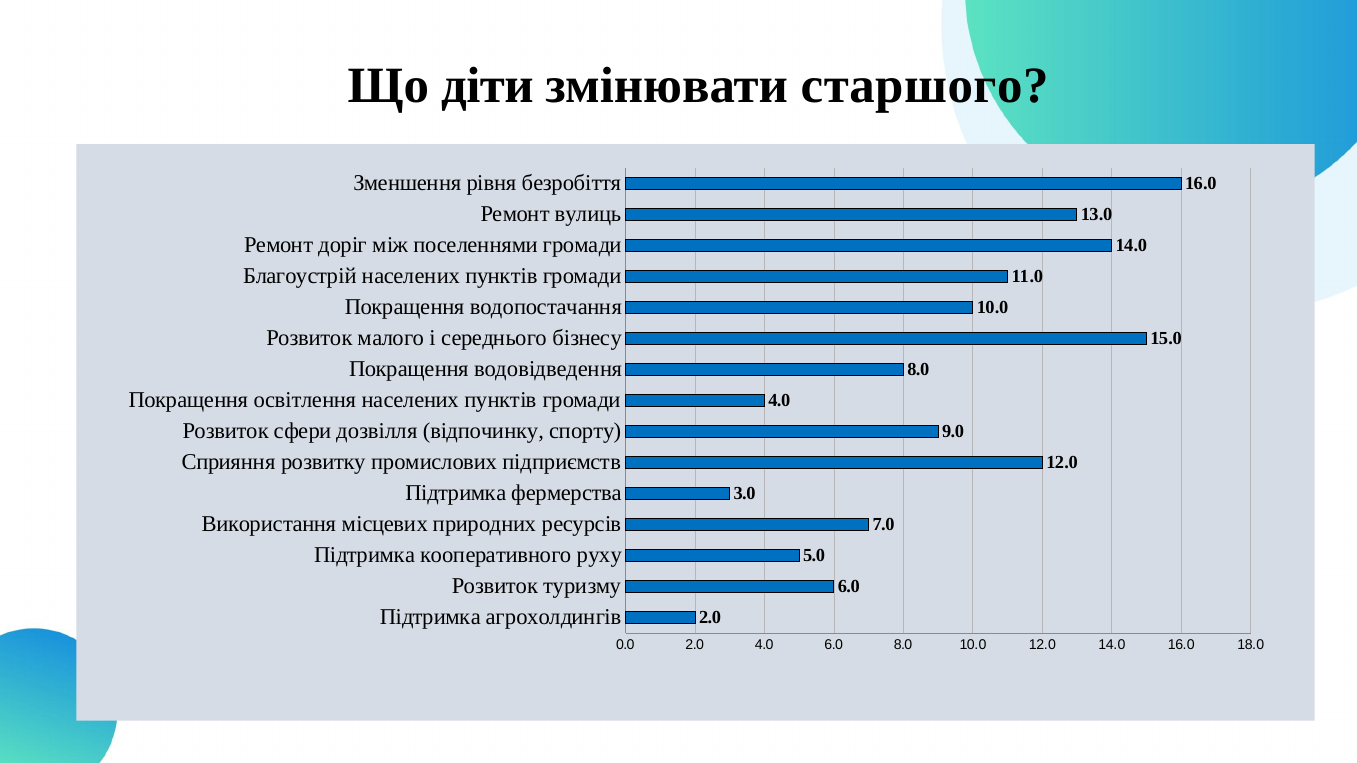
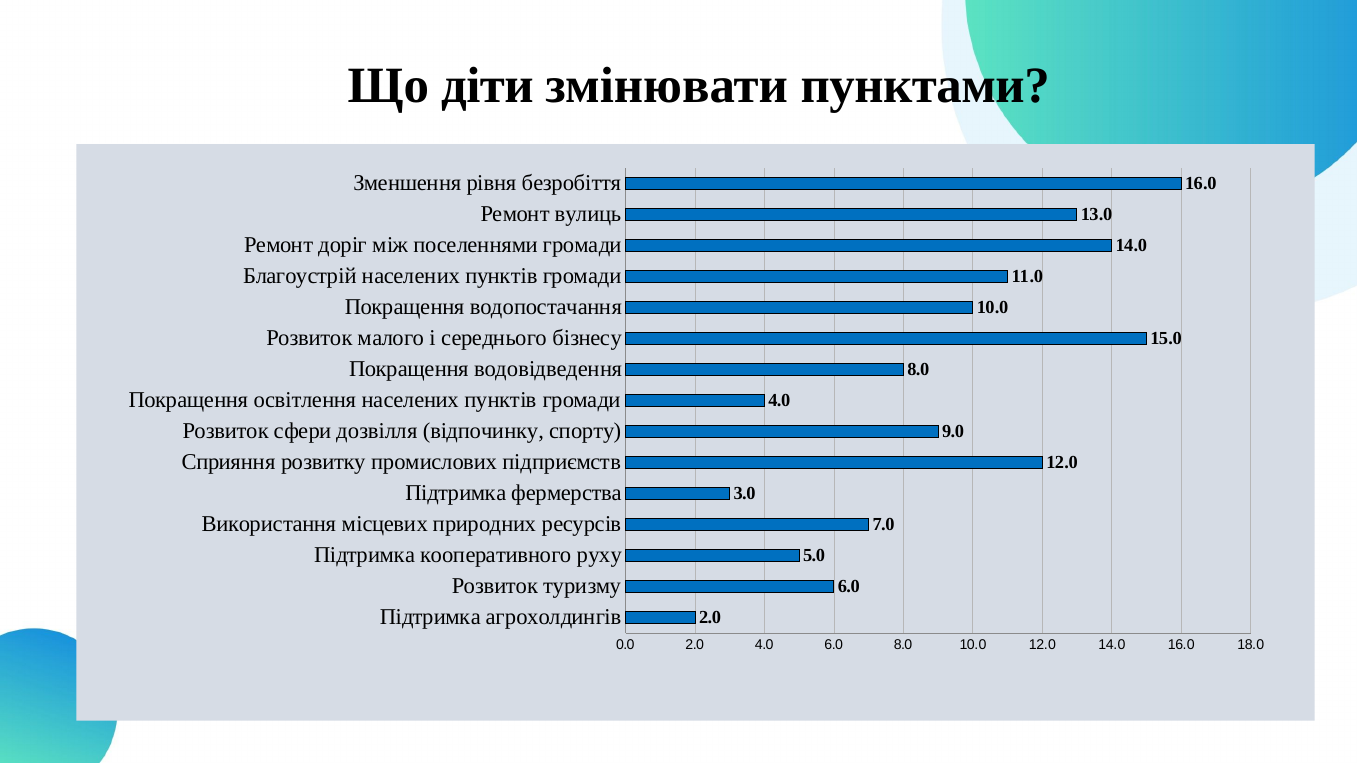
старшого: старшого -> пунктами
